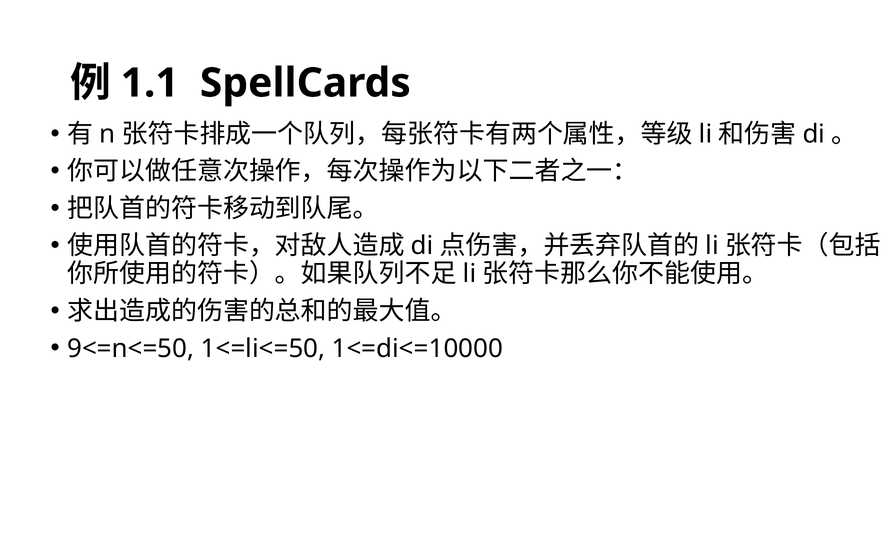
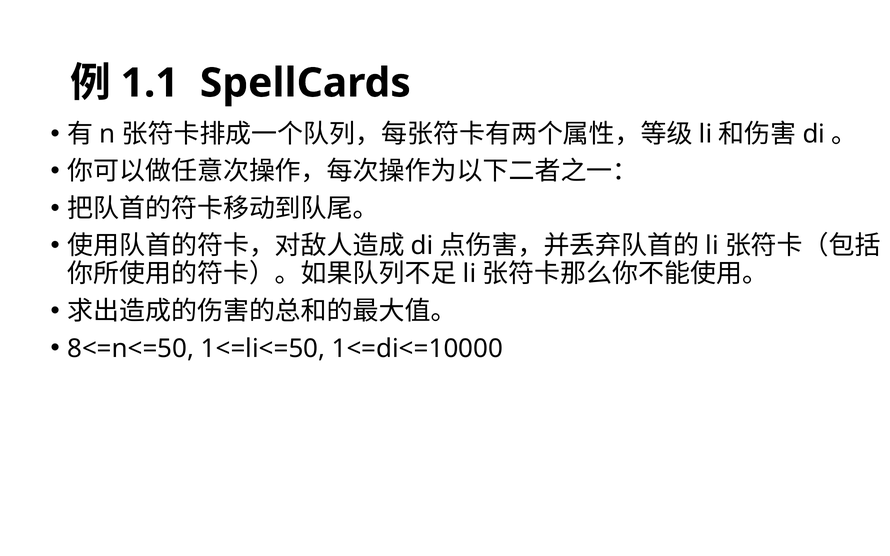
9<=n<=50: 9<=n<=50 -> 8<=n<=50
